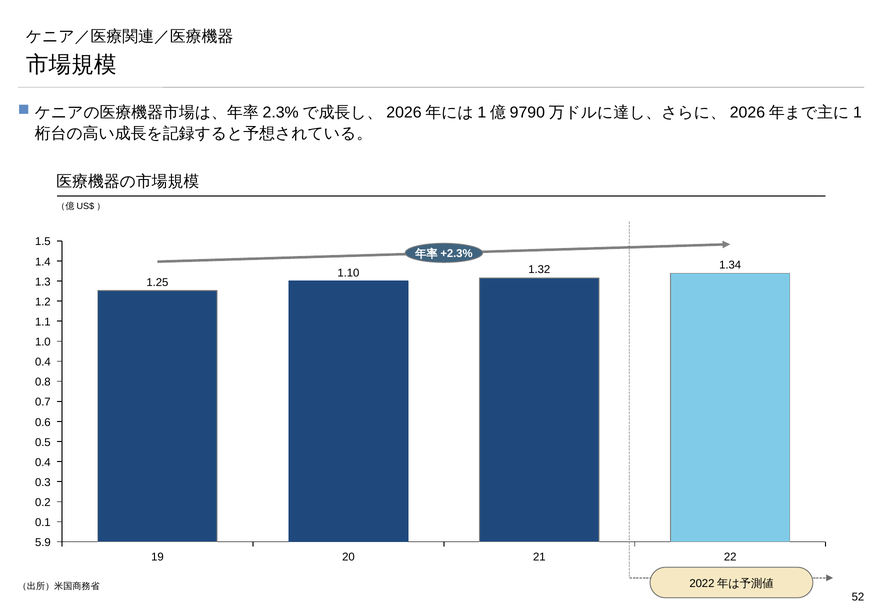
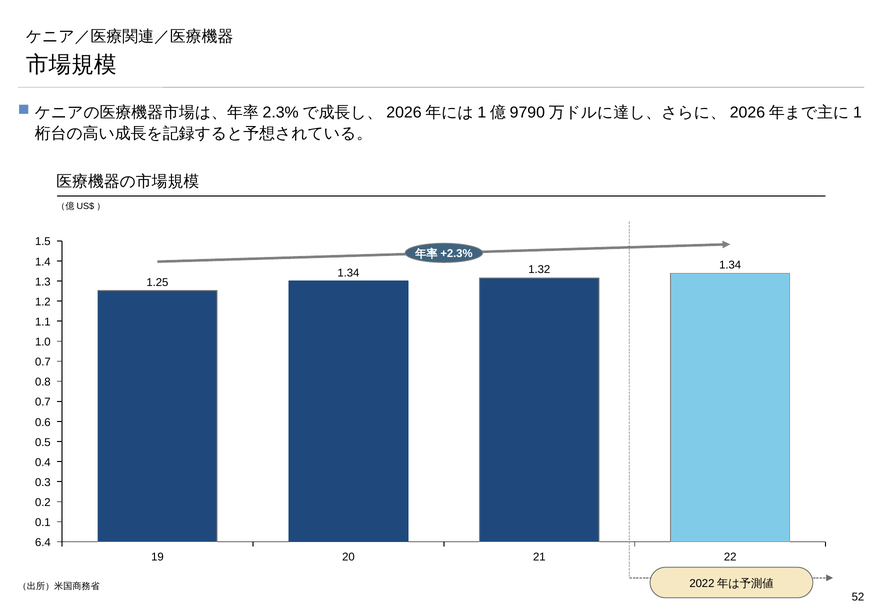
1.10 at (348, 273): 1.10 -> 1.34
0.4 at (43, 362): 0.4 -> 0.7
5.9: 5.9 -> 6.4
